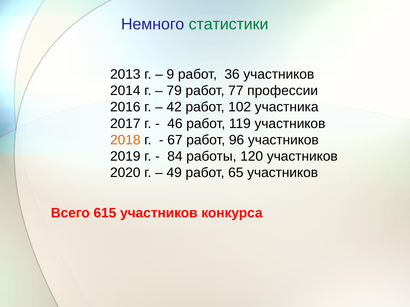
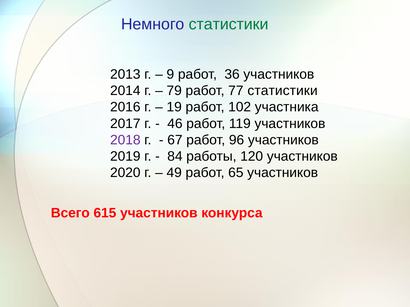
77 профессии: профессии -> статистики
42: 42 -> 19
2018 colour: orange -> purple
